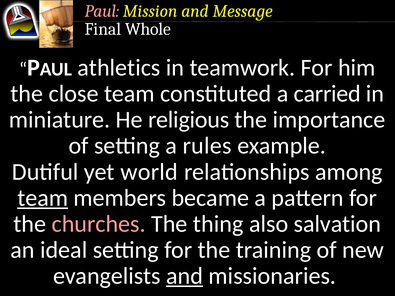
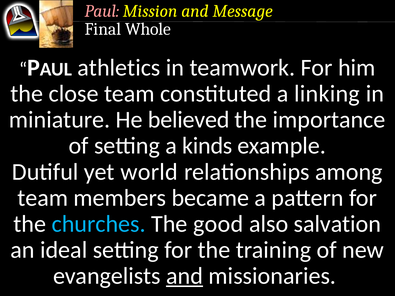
carried: carried -> linking
religious: religious -> believed
rules: rules -> kinds
team at (43, 198) underline: present -> none
churches colour: pink -> light blue
thing: thing -> good
